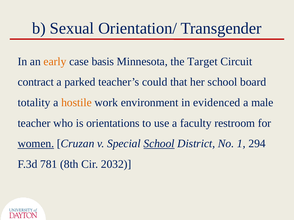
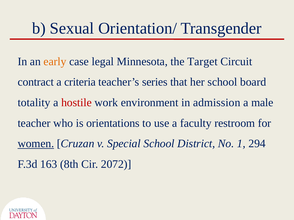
basis: basis -> legal
parked: parked -> criteria
could: could -> series
hostile colour: orange -> red
evidenced: evidenced -> admission
School at (159, 144) underline: present -> none
781: 781 -> 163
2032: 2032 -> 2072
